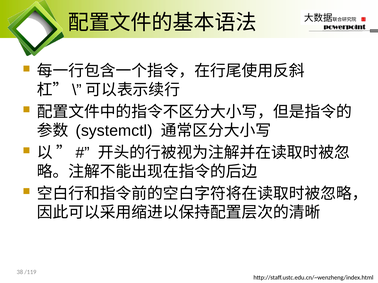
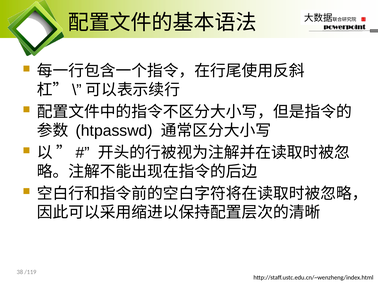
systemctl: systemctl -> htpasswd
